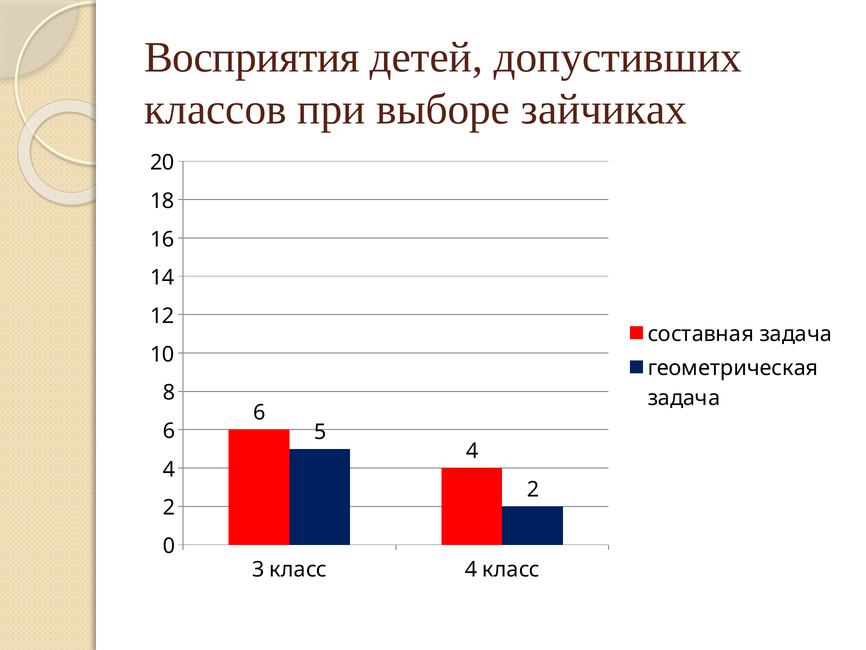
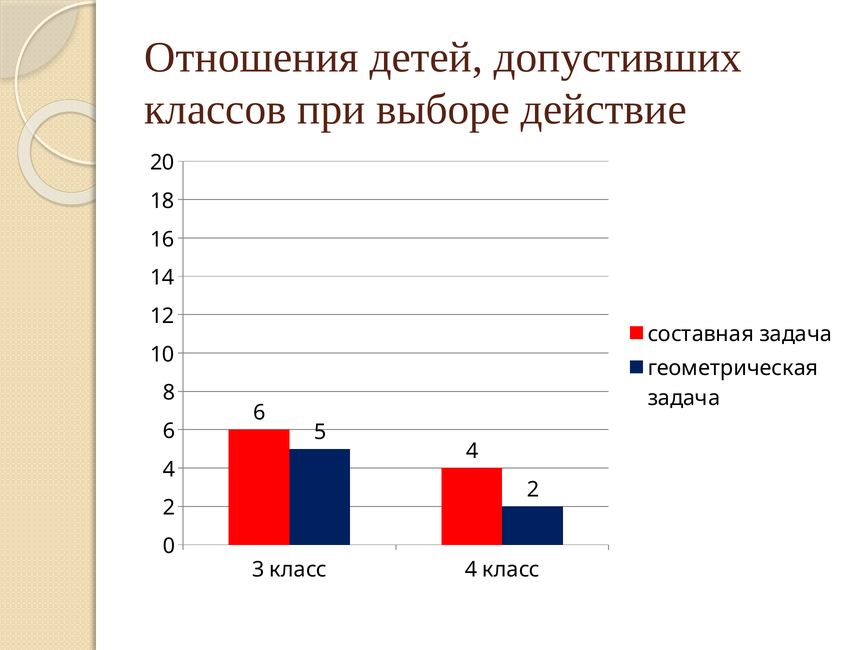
Восприятия: Восприятия -> Отношения
зайчиках: зайчиках -> действие
